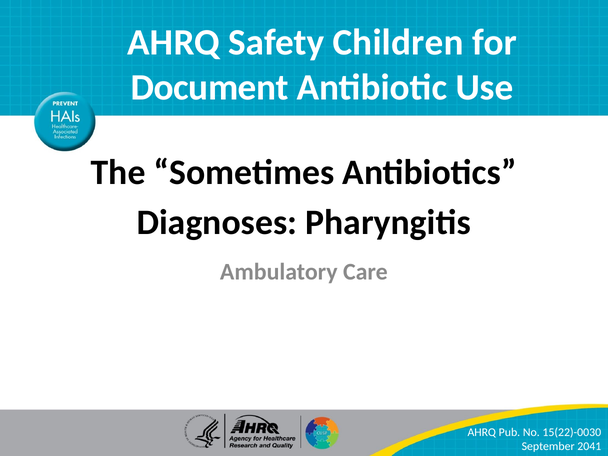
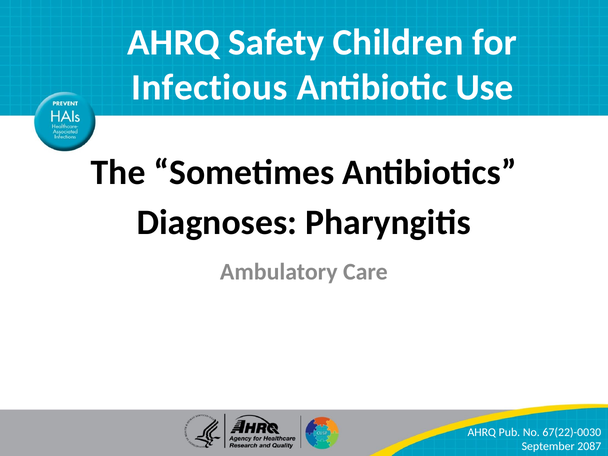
Document: Document -> Infectious
15(22)-0030: 15(22)-0030 -> 67(22)-0030
2041: 2041 -> 2087
